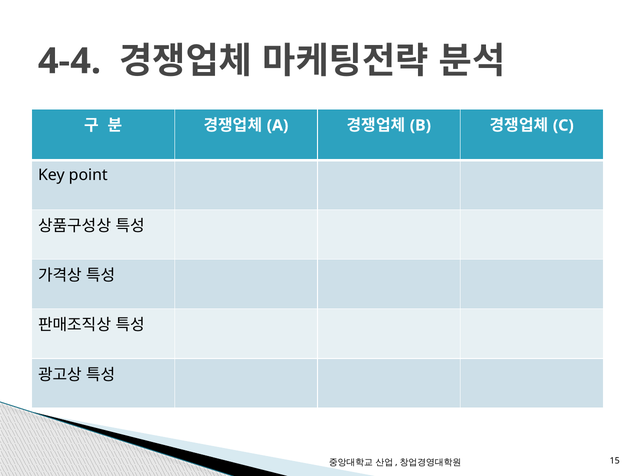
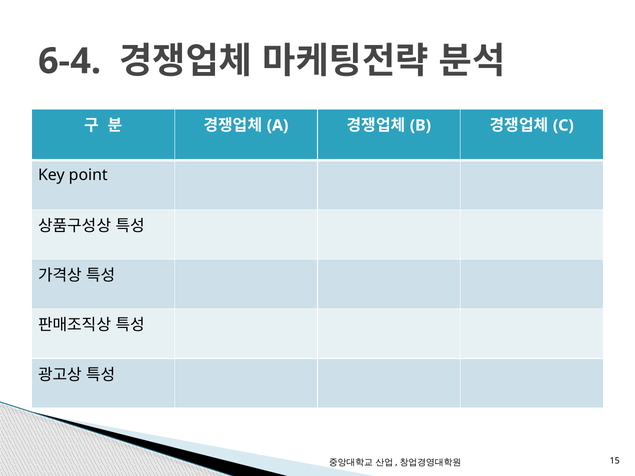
4-4: 4-4 -> 6-4
